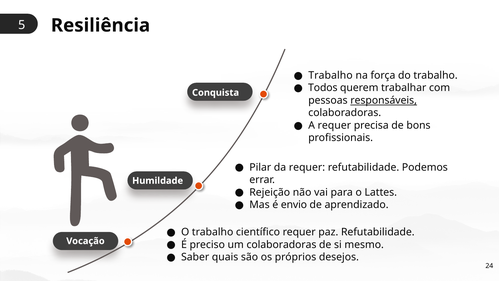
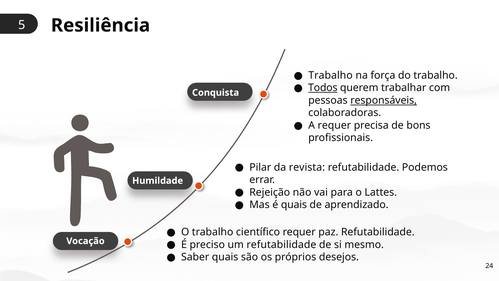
Todos underline: none -> present
da requer: requer -> revista
é envio: envio -> quais
um colaboradoras: colaboradoras -> refutabilidade
